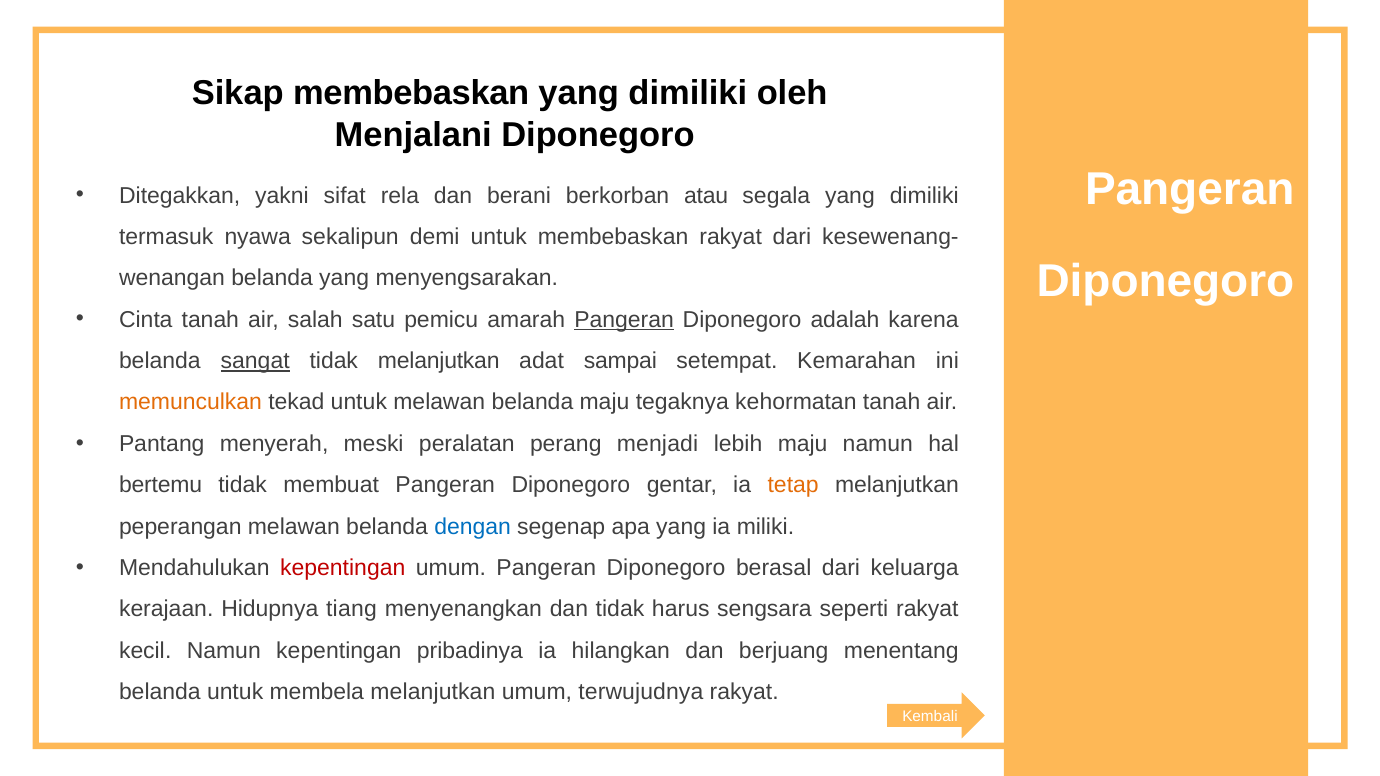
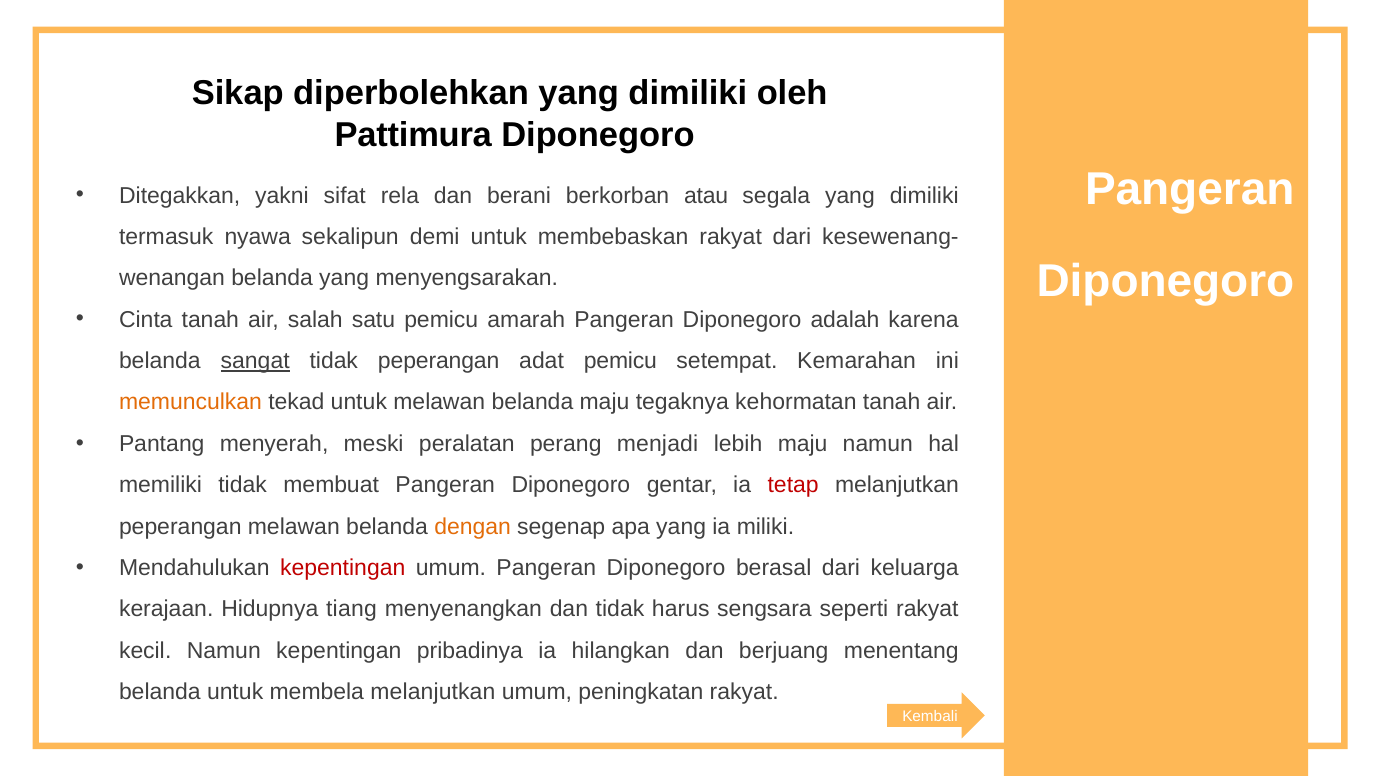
Sikap membebaskan: membebaskan -> diperbolehkan
Menjalani: Menjalani -> Pattimura
Pangeran at (624, 320) underline: present -> none
tidak melanjutkan: melanjutkan -> peperangan
adat sampai: sampai -> pemicu
bertemu: bertemu -> memiliki
tetap colour: orange -> red
dengan colour: blue -> orange
terwujudnya: terwujudnya -> peningkatan
